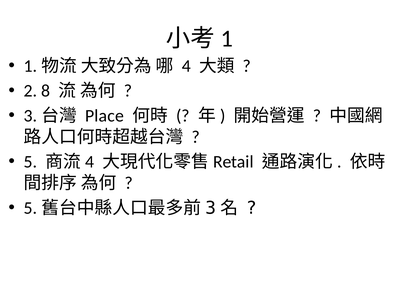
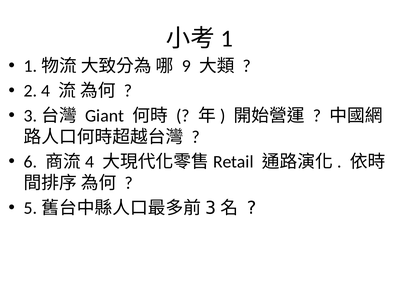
4: 4 -> 9
8: 8 -> 4
Place: Place -> Giant
5: 5 -> 6
